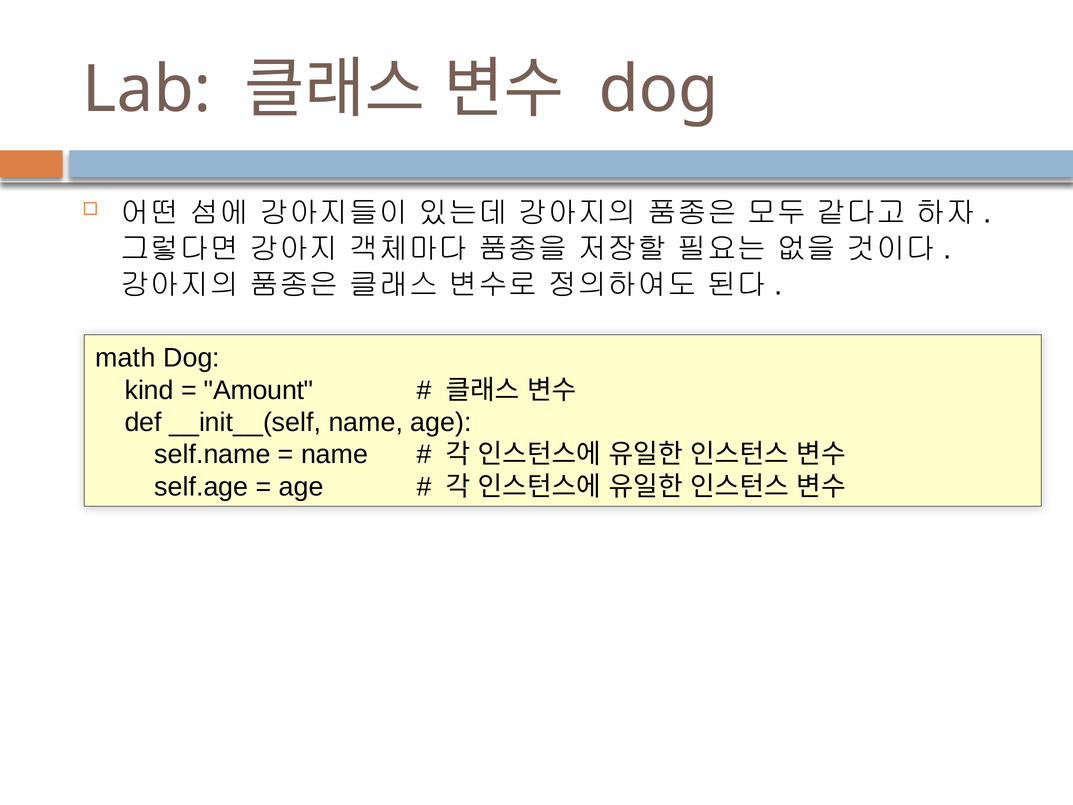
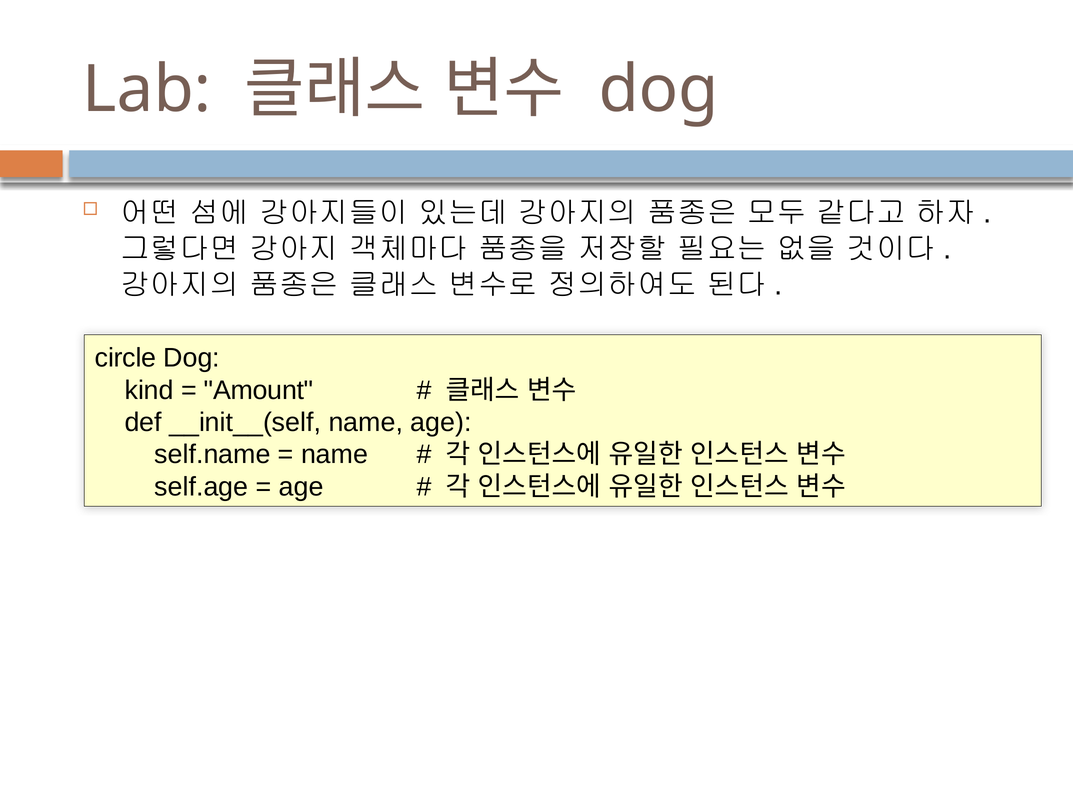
math: math -> circle
